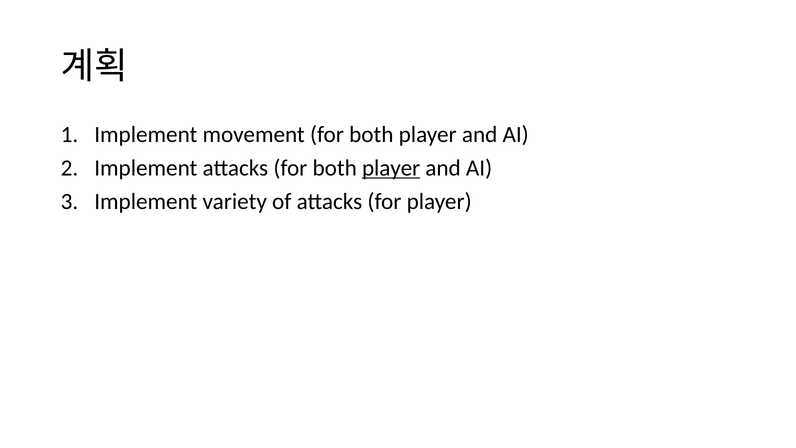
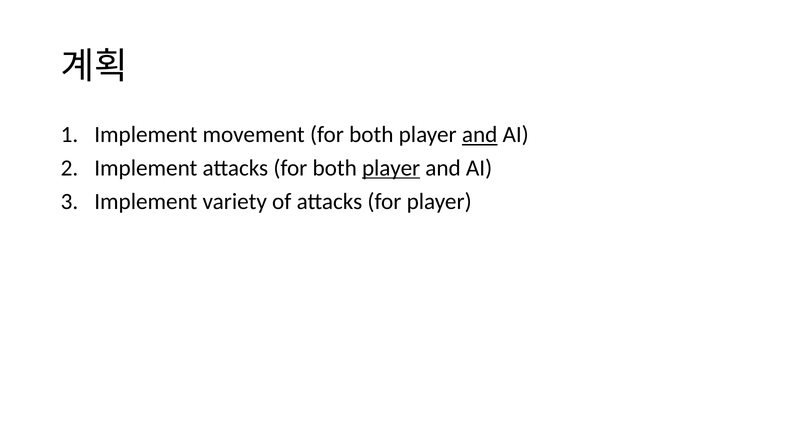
and at (480, 135) underline: none -> present
